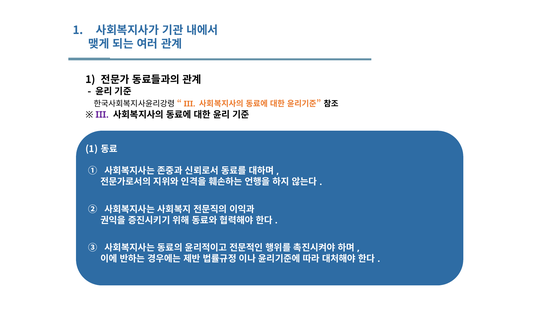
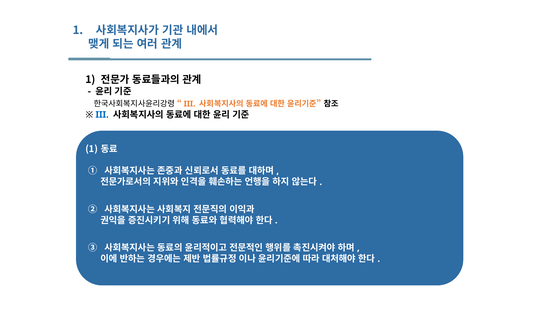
III at (102, 115) colour: purple -> blue
